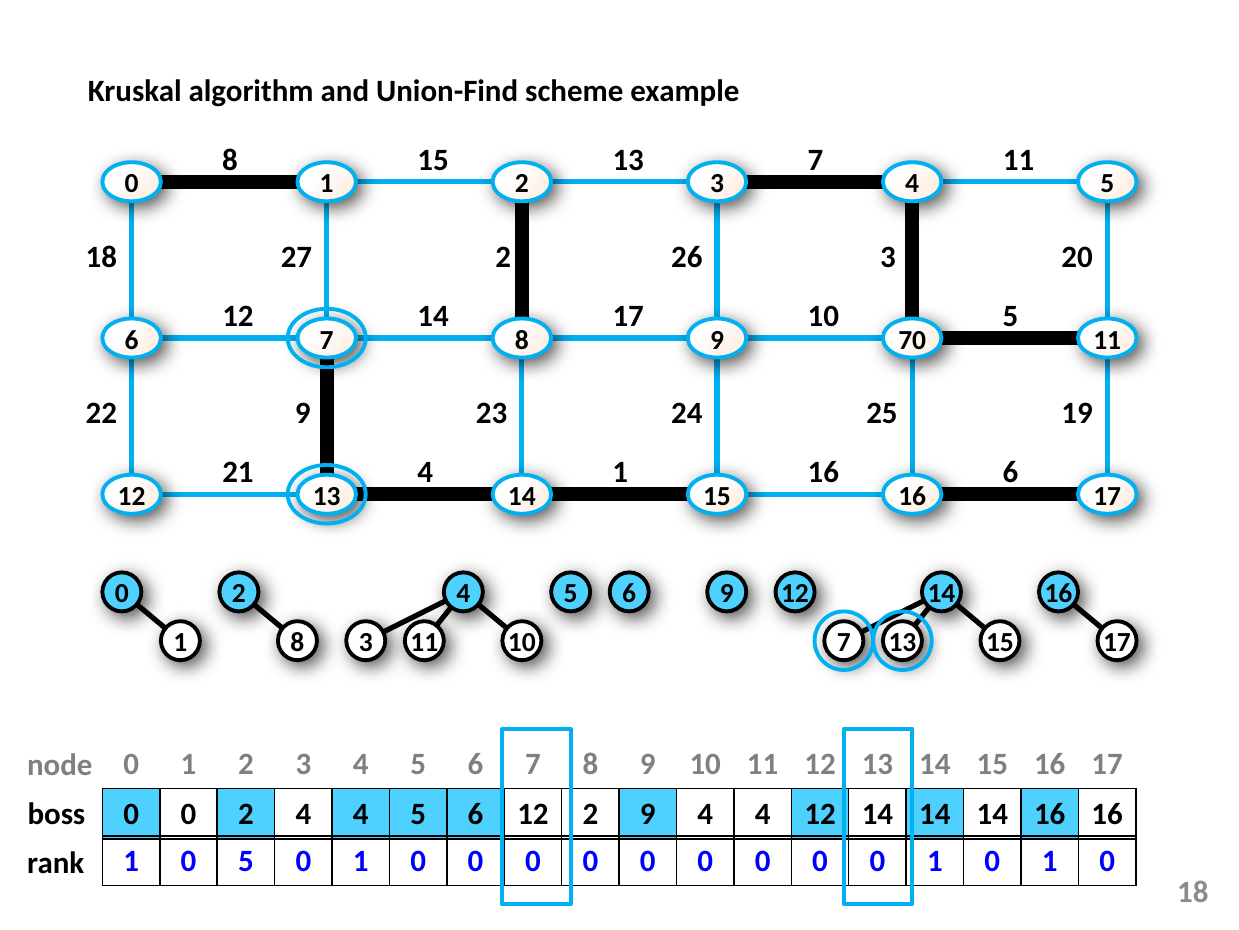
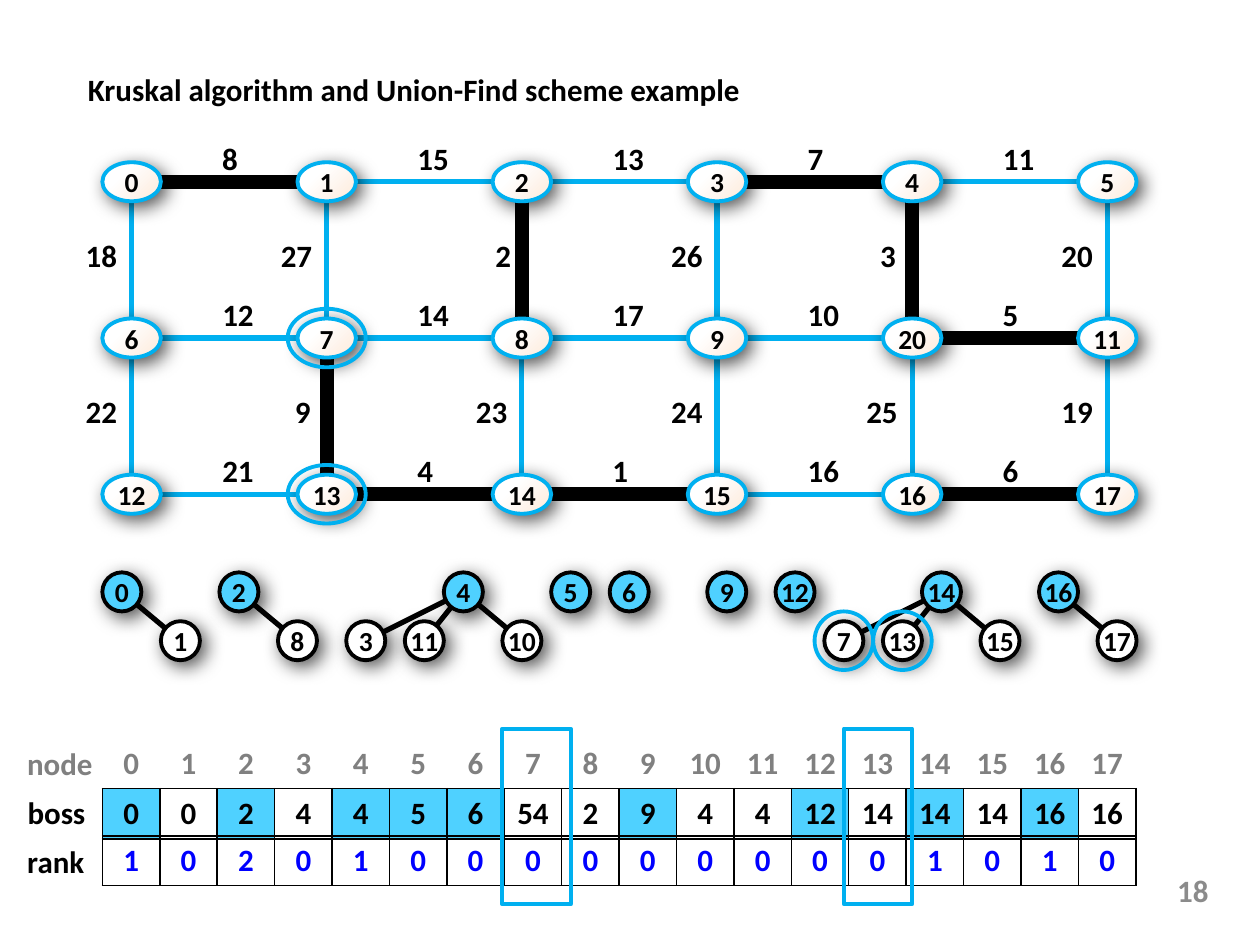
9 70: 70 -> 20
6 12: 12 -> 54
1 0 5: 5 -> 2
